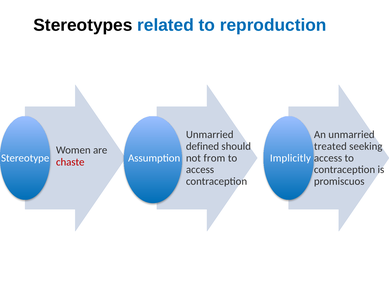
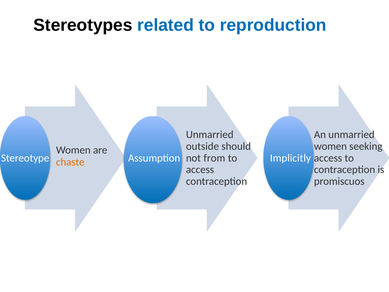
defined: defined -> outside
treated at (330, 146): treated -> women
chaste colour: red -> orange
